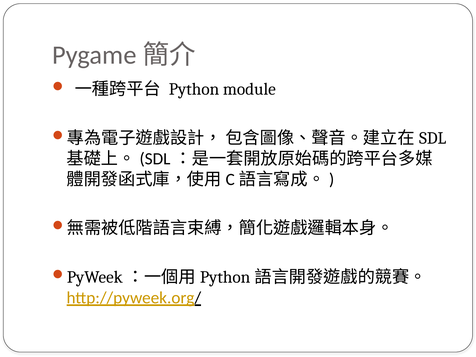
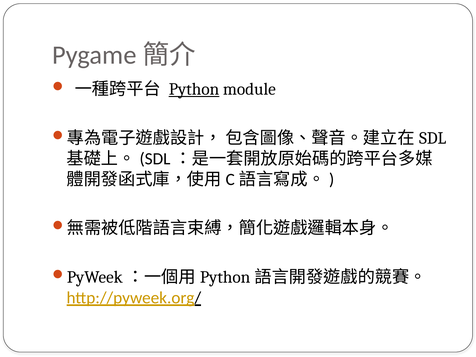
Python underline: none -> present
